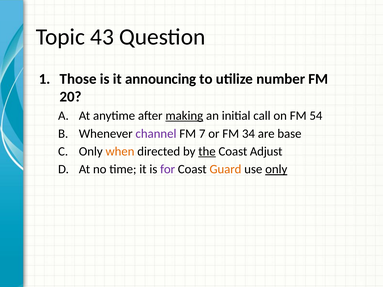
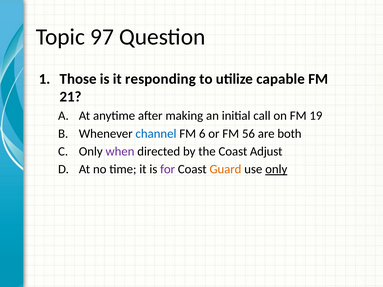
43: 43 -> 97
announcing: announcing -> responding
number: number -> capable
20: 20 -> 21
making underline: present -> none
54: 54 -> 19
channel colour: purple -> blue
7: 7 -> 6
34: 34 -> 56
base: base -> both
when colour: orange -> purple
the underline: present -> none
